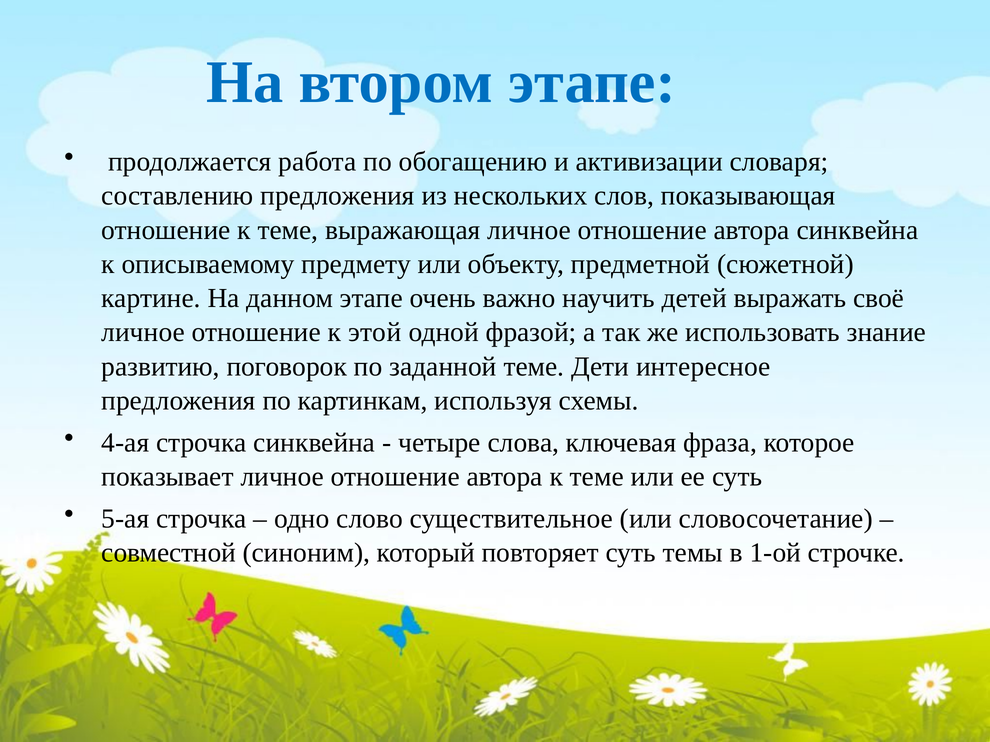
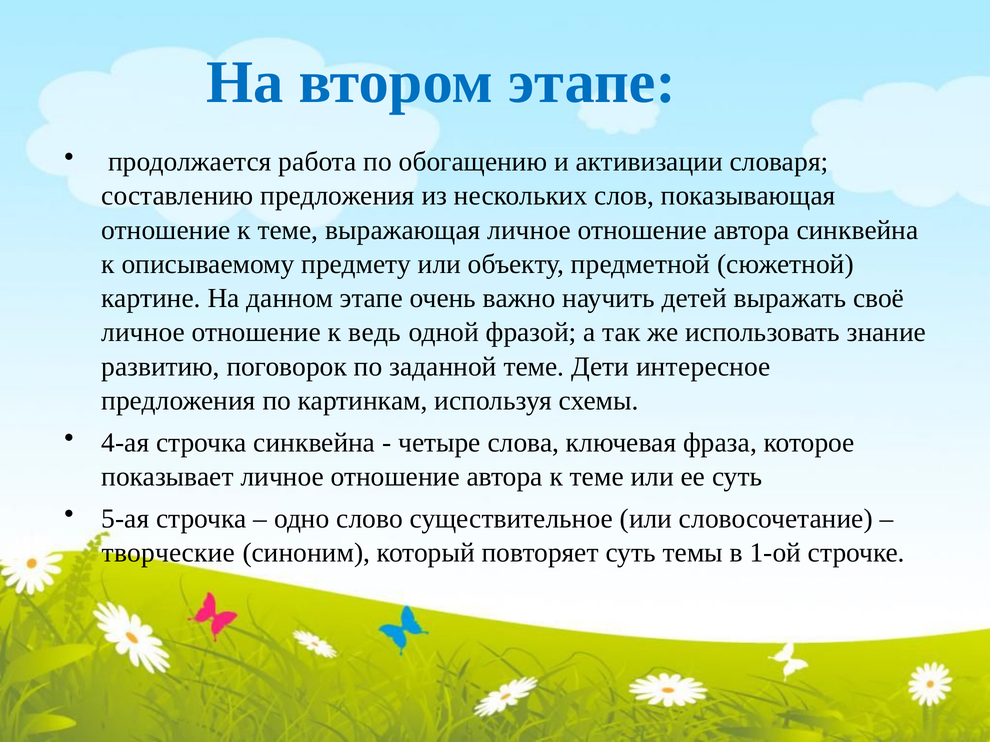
этой: этой -> ведь
совместной: совместной -> творческие
